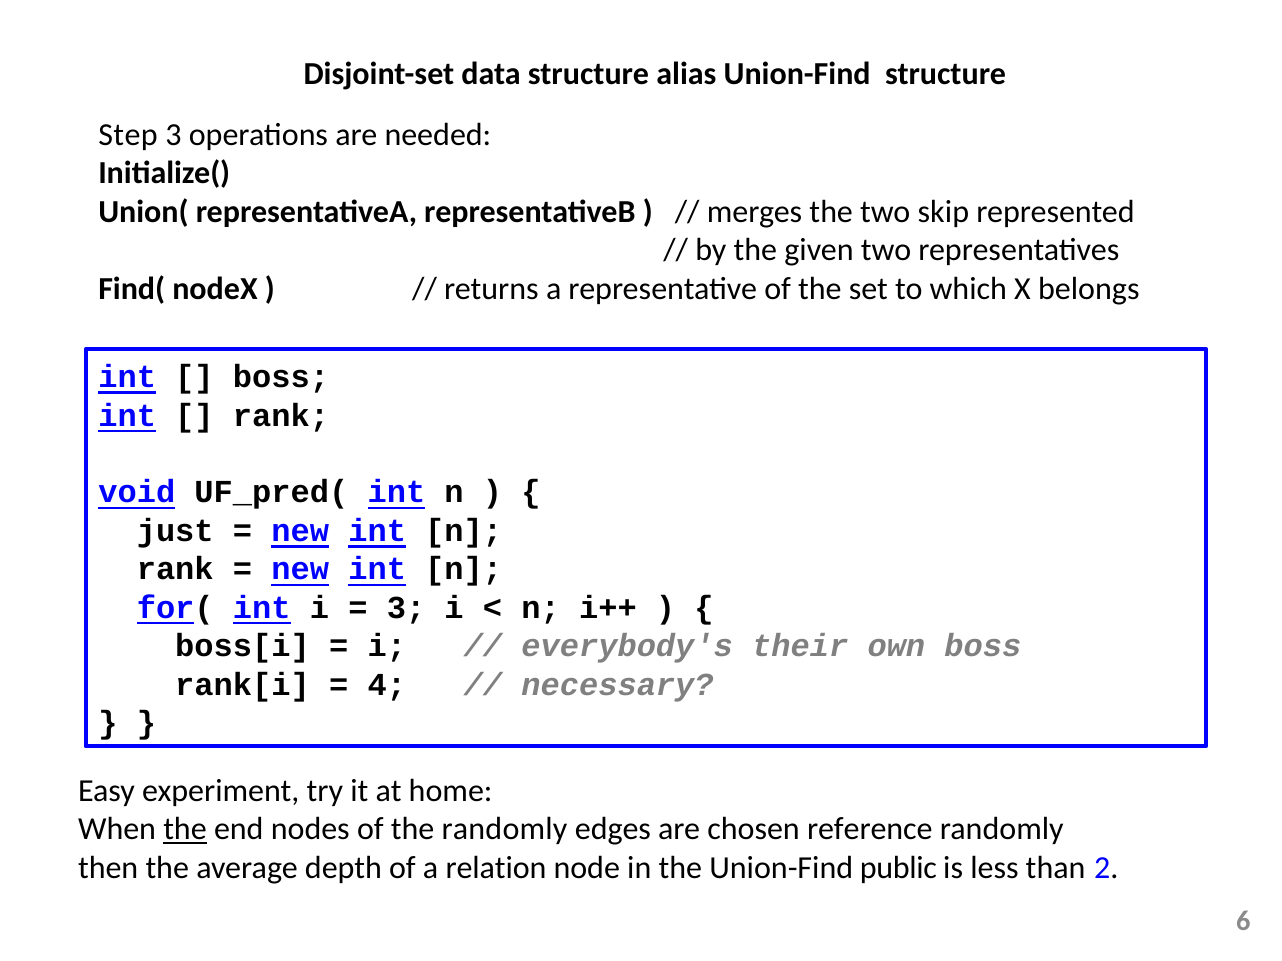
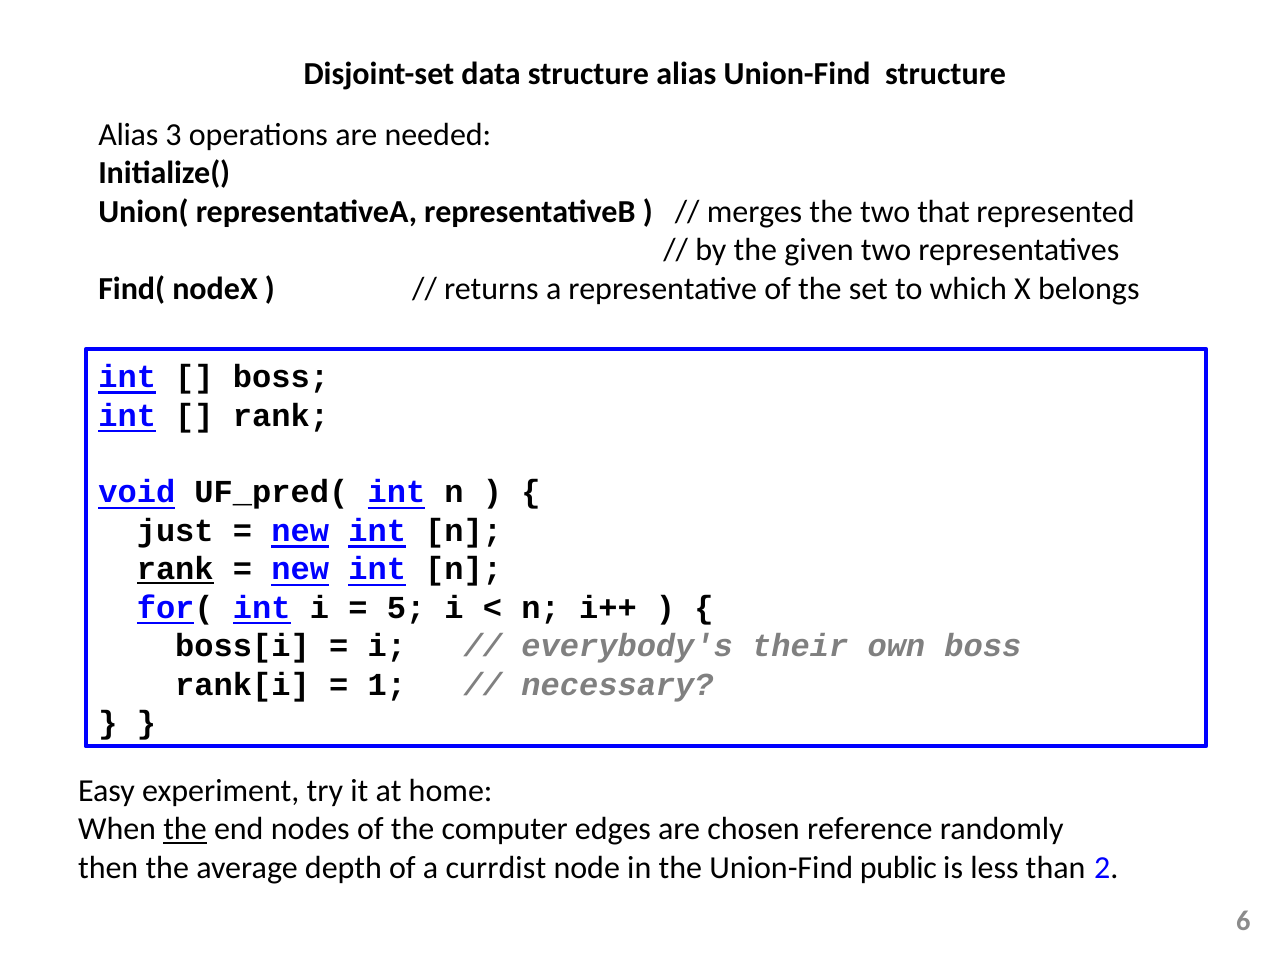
Step at (128, 135): Step -> Alias
skip: skip -> that
rank at (175, 570) underline: none -> present
3 at (406, 608): 3 -> 5
4: 4 -> 1
the randomly: randomly -> computer
relation: relation -> currdist
